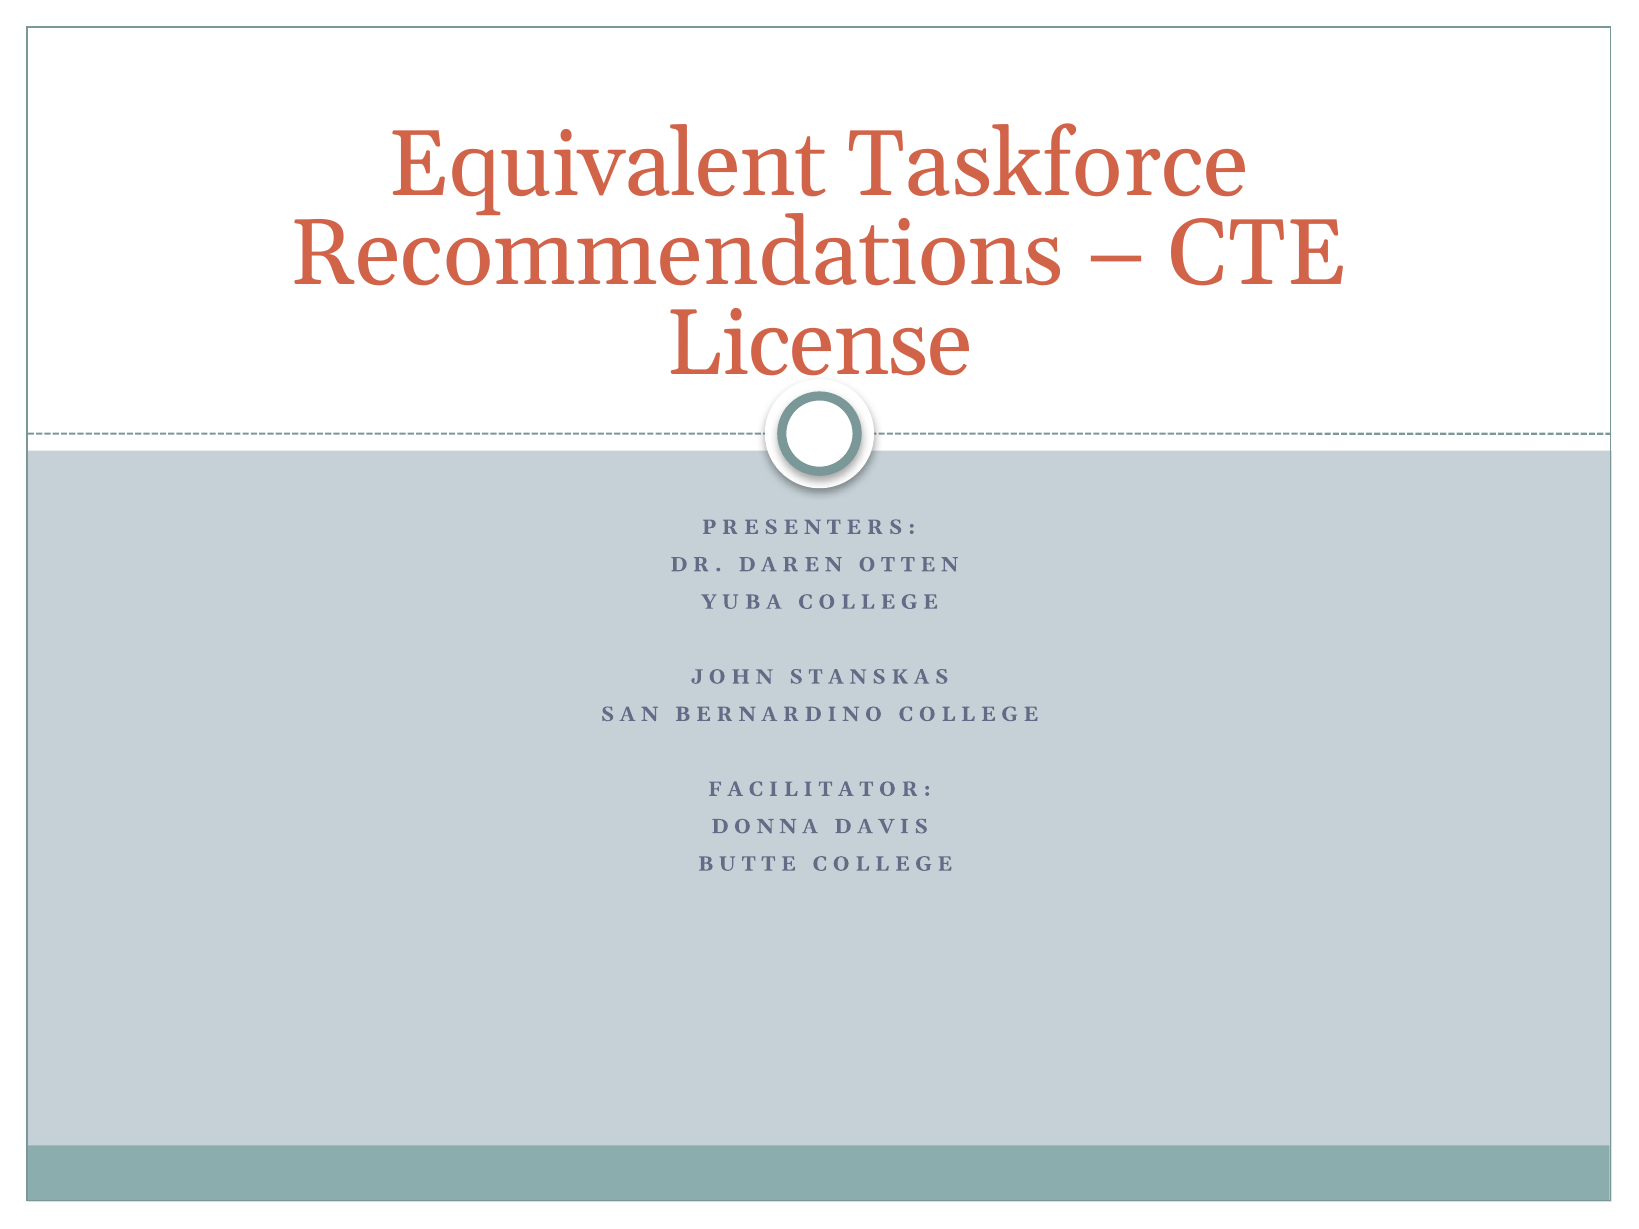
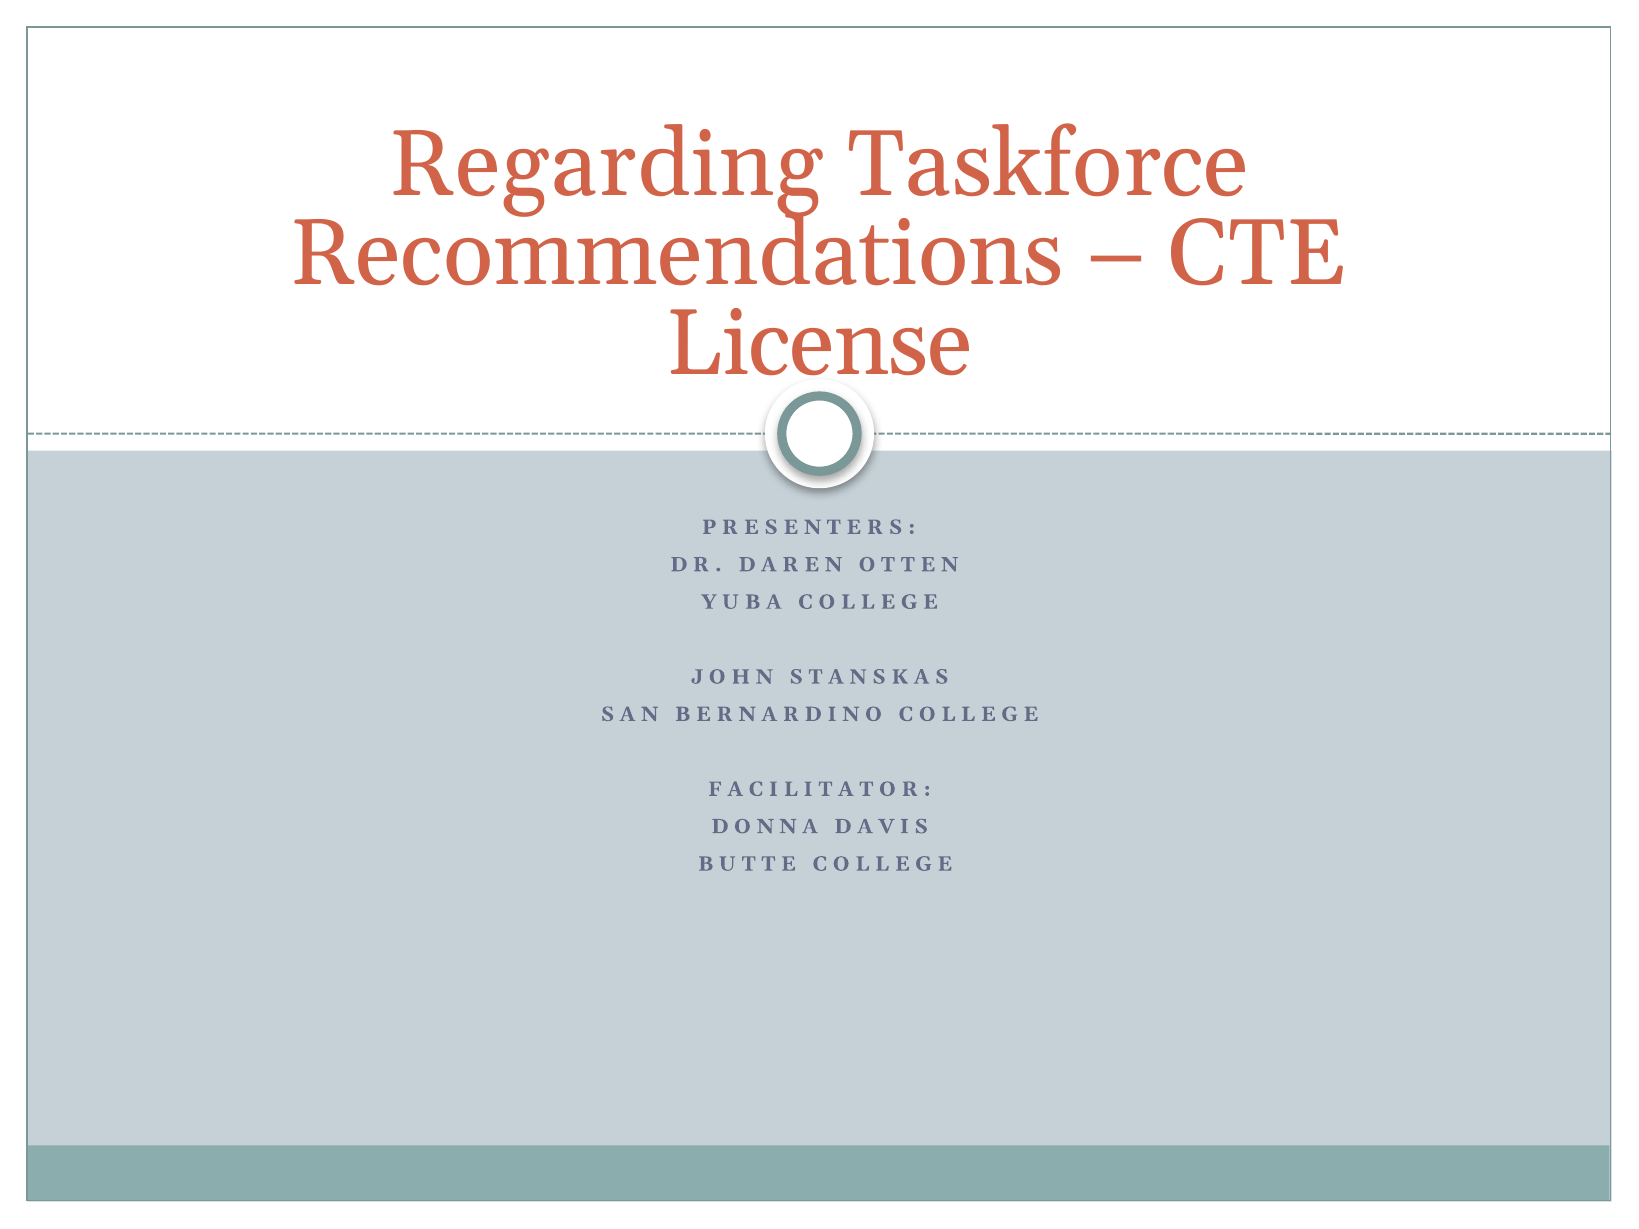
Equivalent: Equivalent -> Regarding
